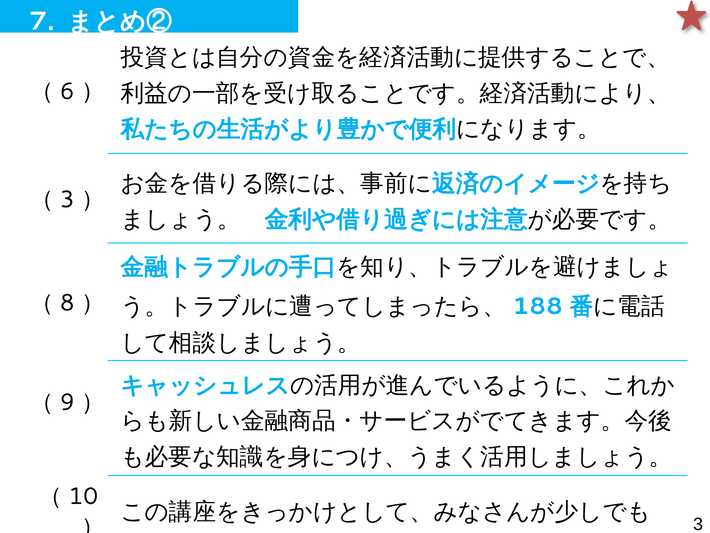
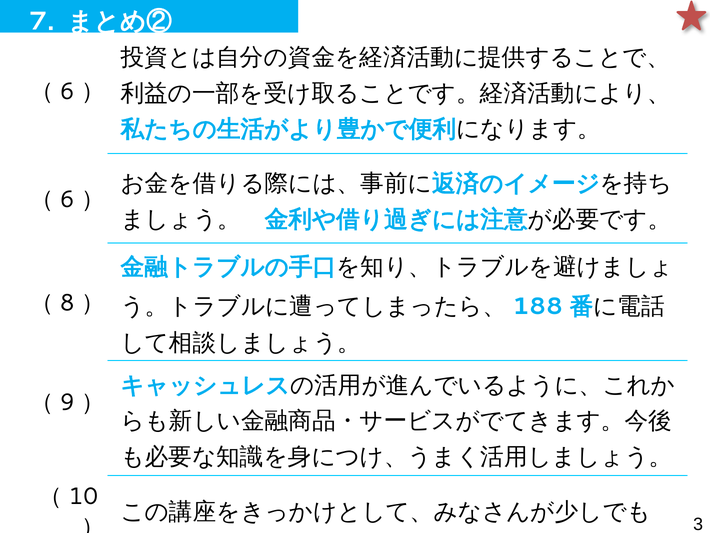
3 at (67, 199): 3 -> 6
